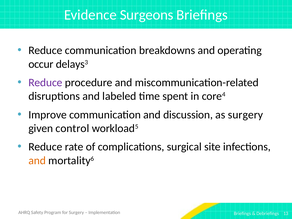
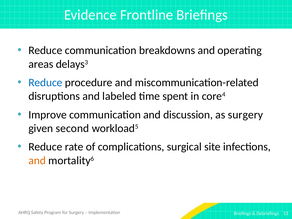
Surgeons: Surgeons -> Frontline
occur: occur -> areas
Reduce at (45, 83) colour: purple -> blue
control: control -> second
